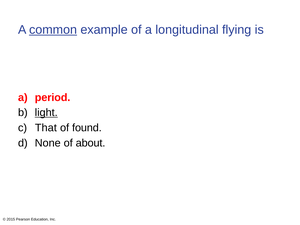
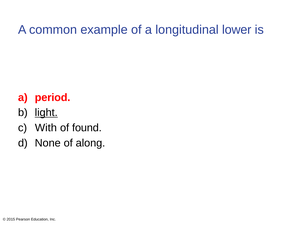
common underline: present -> none
flying: flying -> lower
That: That -> With
about: about -> along
